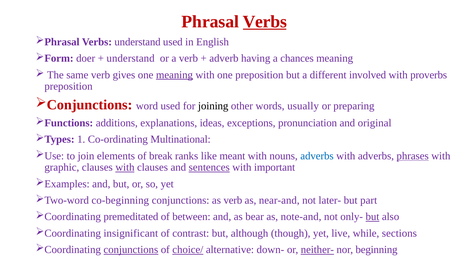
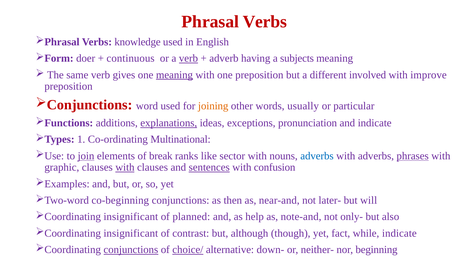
Verbs at (265, 22) underline: present -> none
Verbs understand: understand -> knowledge
understand at (131, 58): understand -> continuous
verb at (188, 58) underline: none -> present
chances: chances -> subjects
proverbs: proverbs -> improve
joining colour: black -> orange
preparing: preparing -> particular
explanations underline: none -> present
and original: original -> indicate
join underline: none -> present
meant: meant -> sector
important: important -> confusion
as verb: verb -> then
part: part -> will
premeditated at (131, 217): premeditated -> insignificant
between: between -> planned
bear: bear -> help
but at (372, 217) underline: present -> none
live: live -> fact
while sections: sections -> indicate
neither- underline: present -> none
